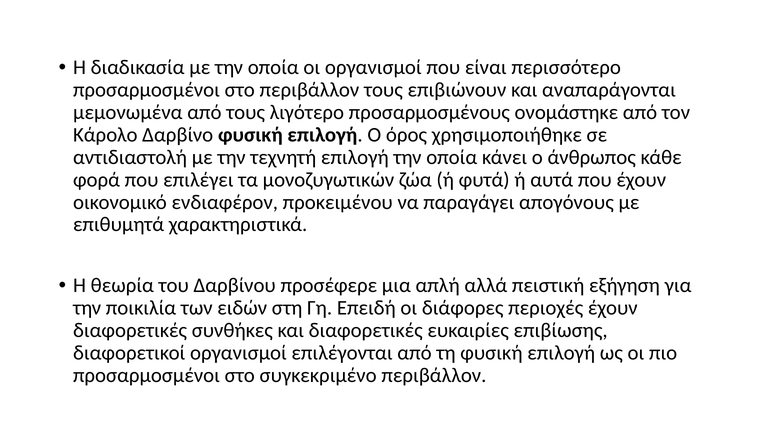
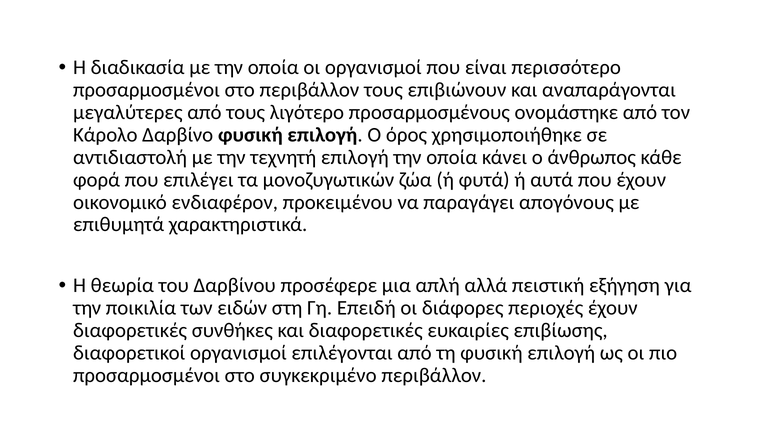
μεμονωμένα: μεμονωμένα -> μεγαλύτερες
